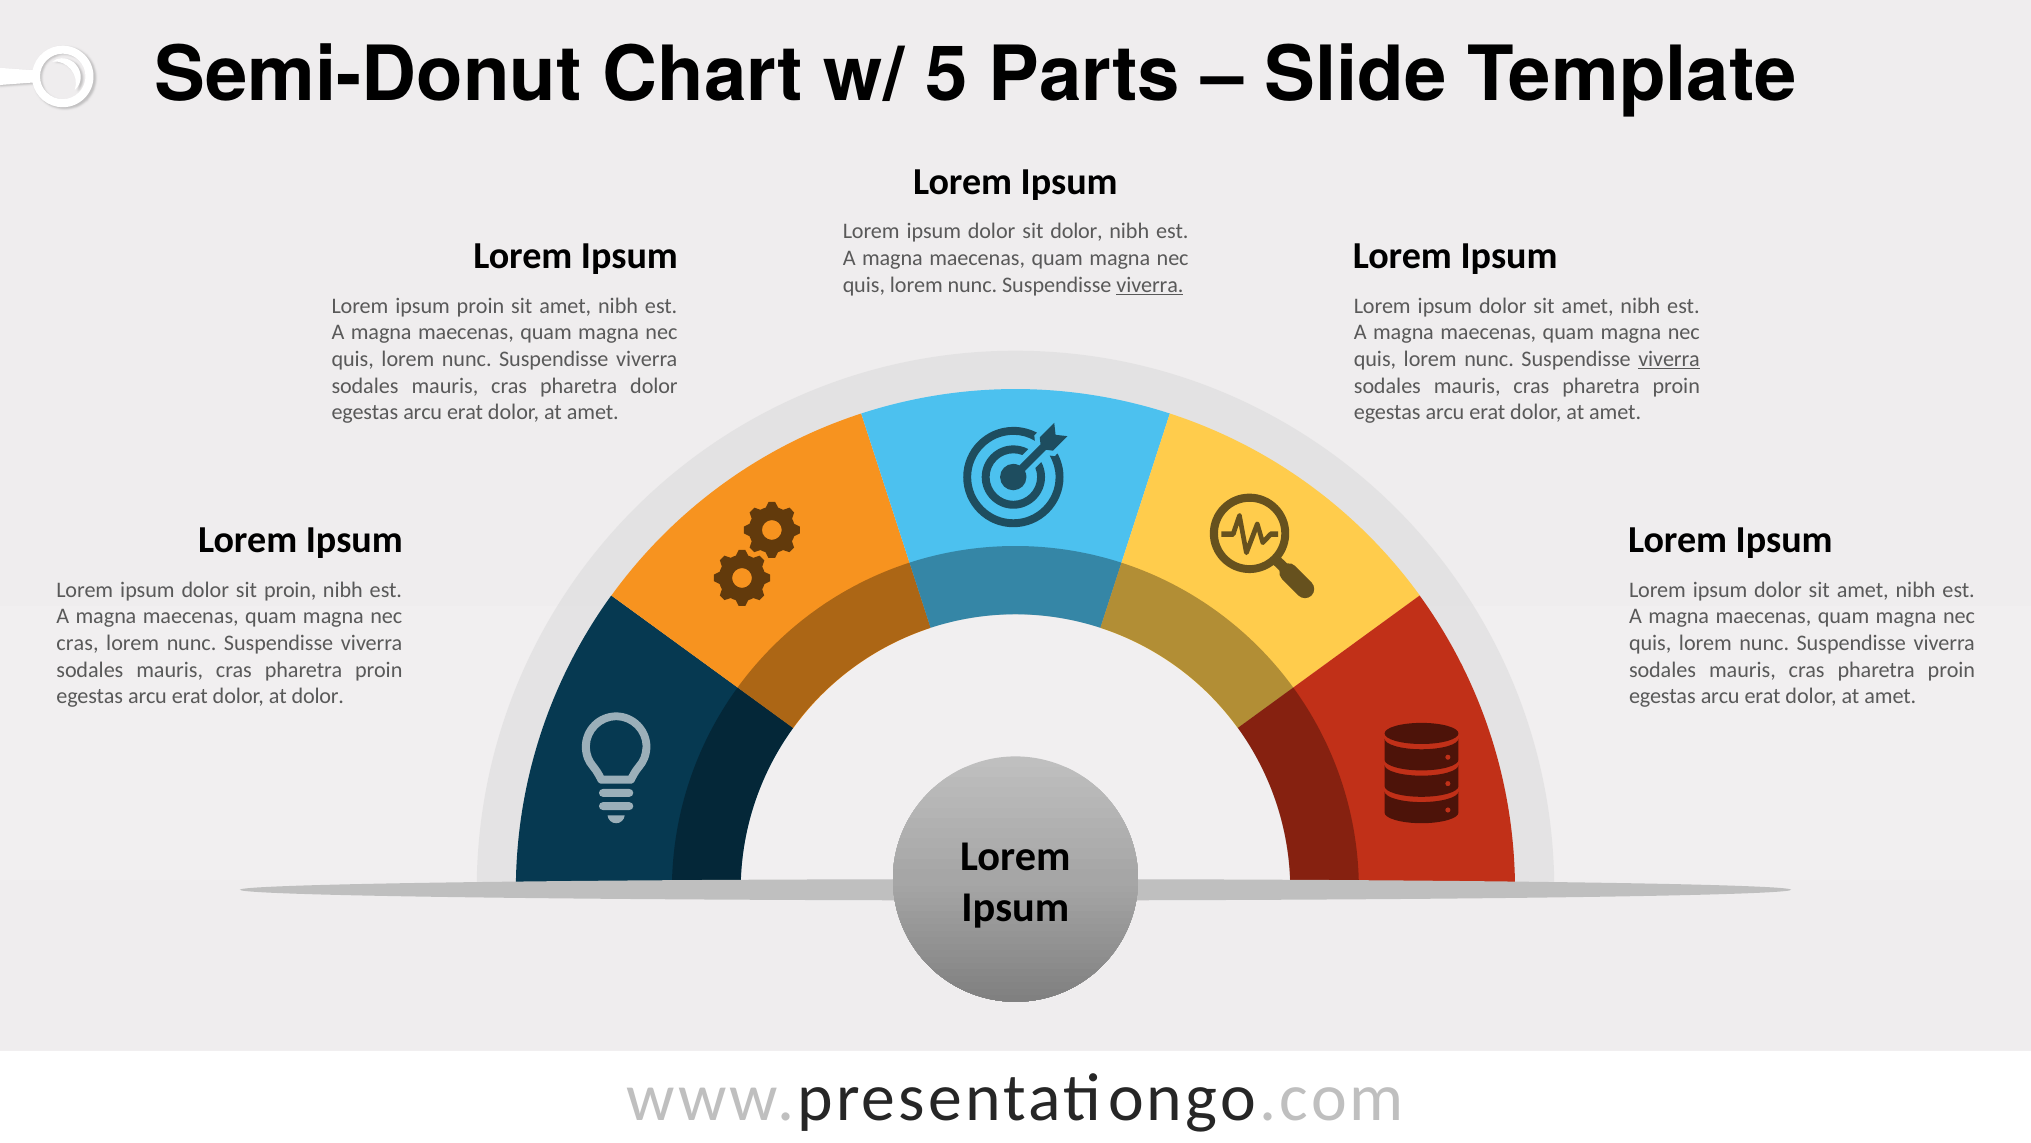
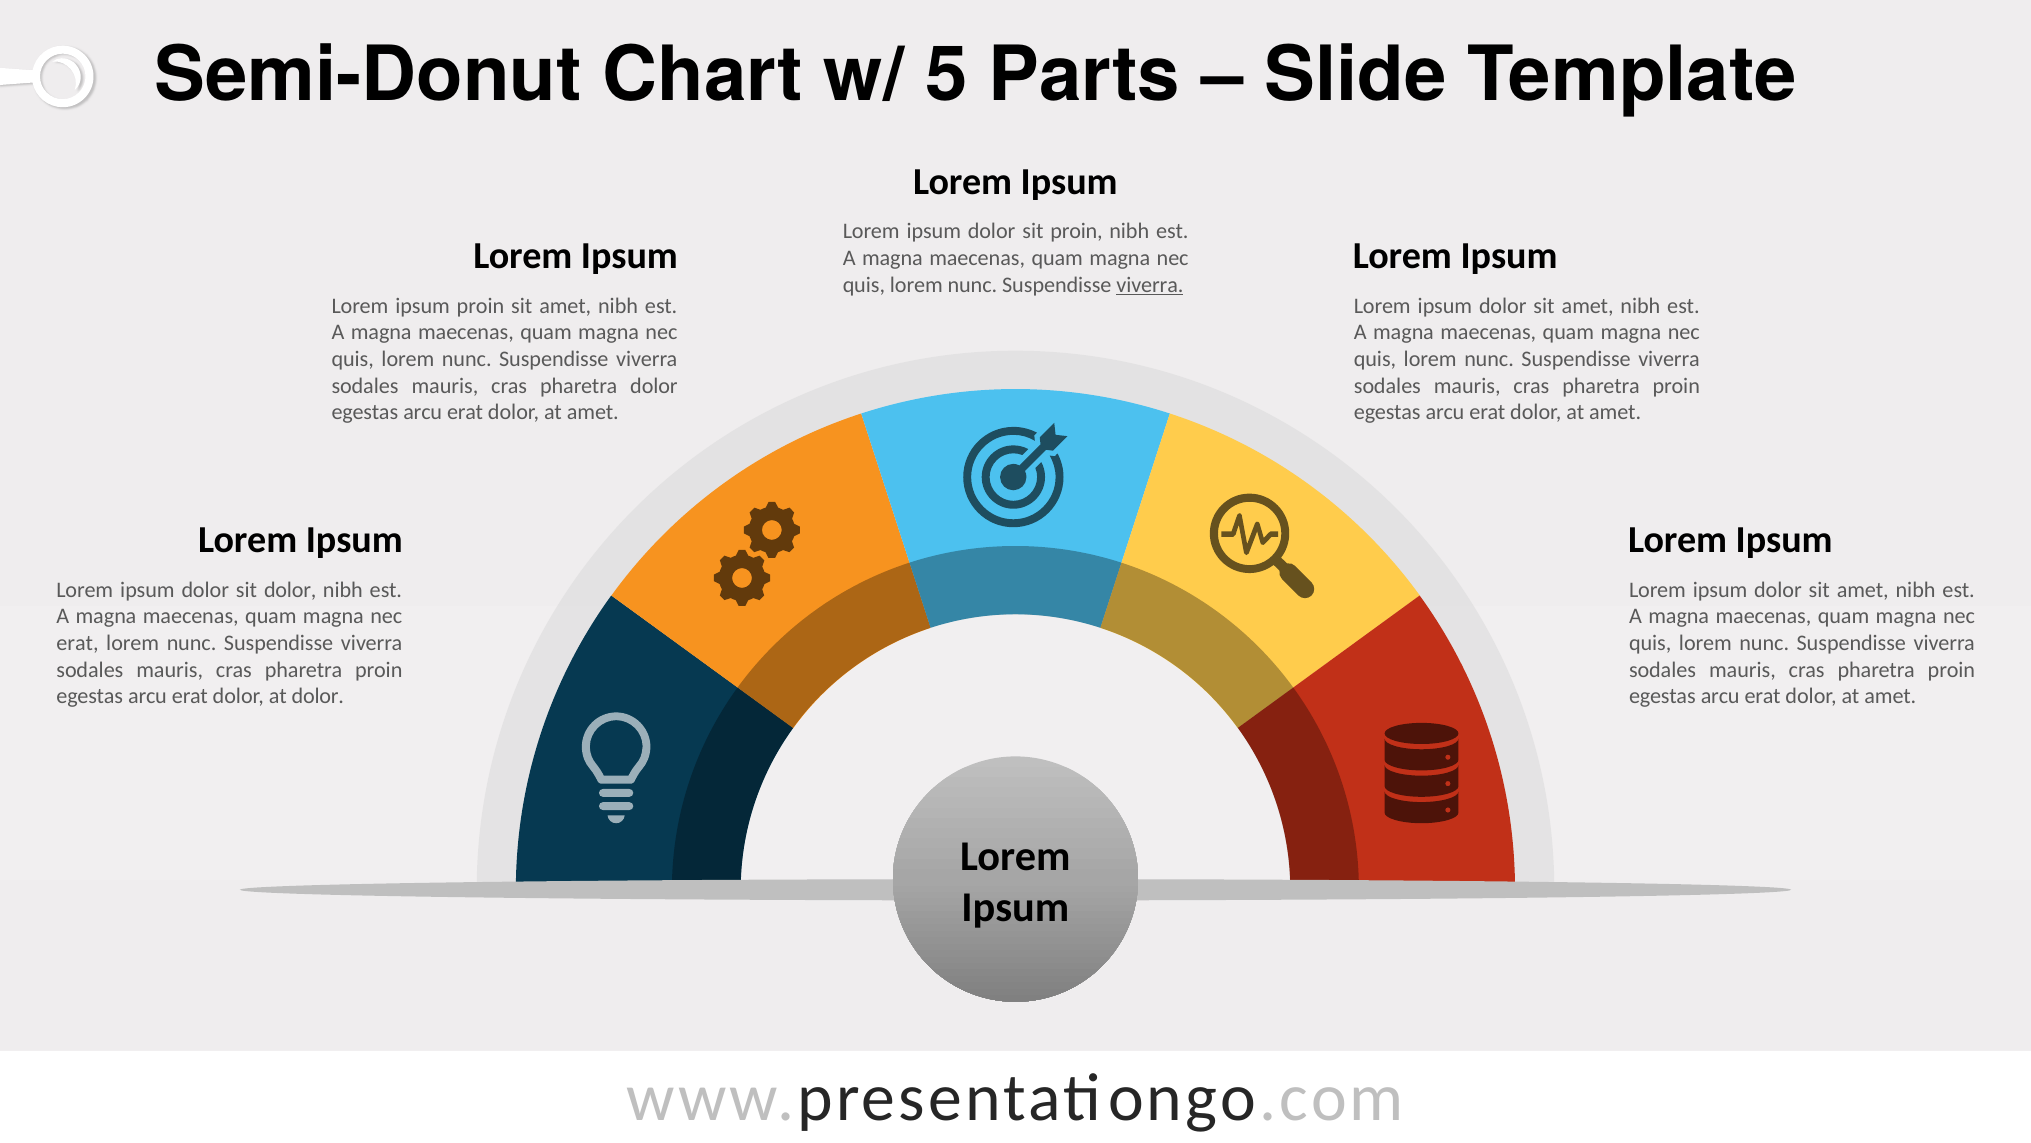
sit dolor: dolor -> proin
viverra at (1669, 359) underline: present -> none
sit proin: proin -> dolor
cras at (77, 643): cras -> erat
